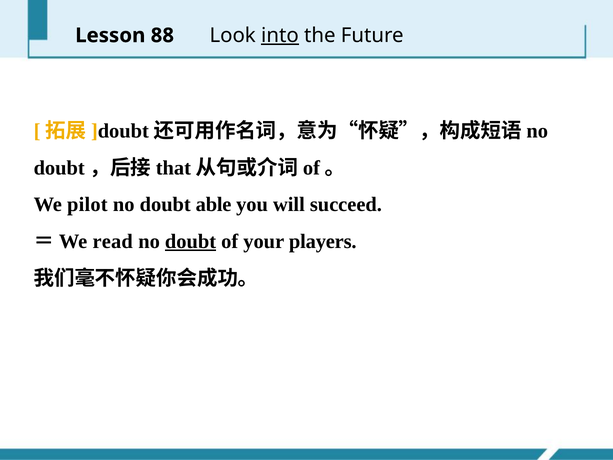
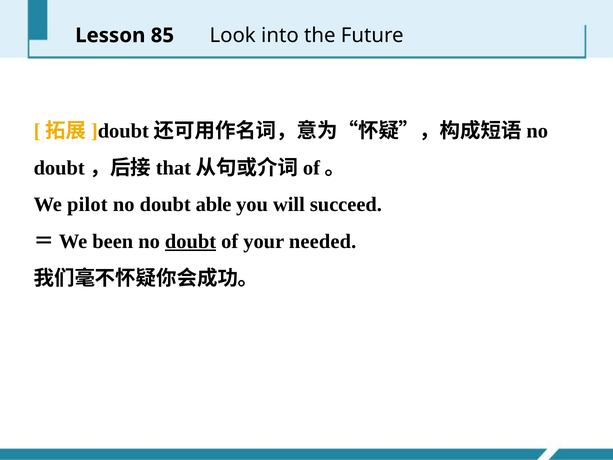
88: 88 -> 85
into underline: present -> none
read: read -> been
players: players -> needed
